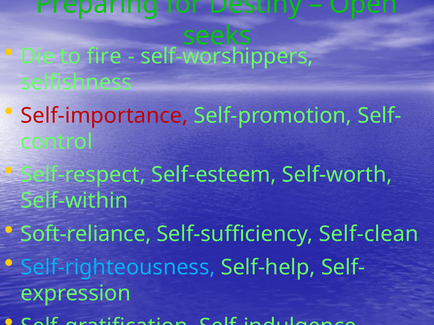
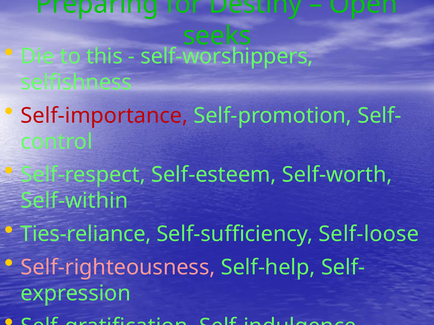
fire: fire -> this
Soft-reliance: Soft-reliance -> Ties-reliance
Self-clean: Self-clean -> Self-loose
Self-righteousness colour: light blue -> pink
